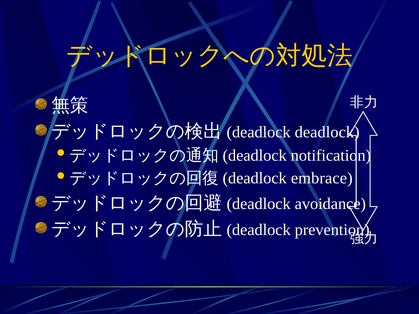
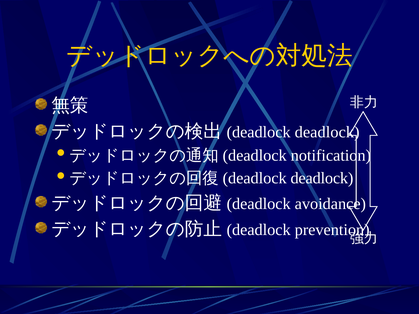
embrace at (322, 178): embrace -> deadlock
